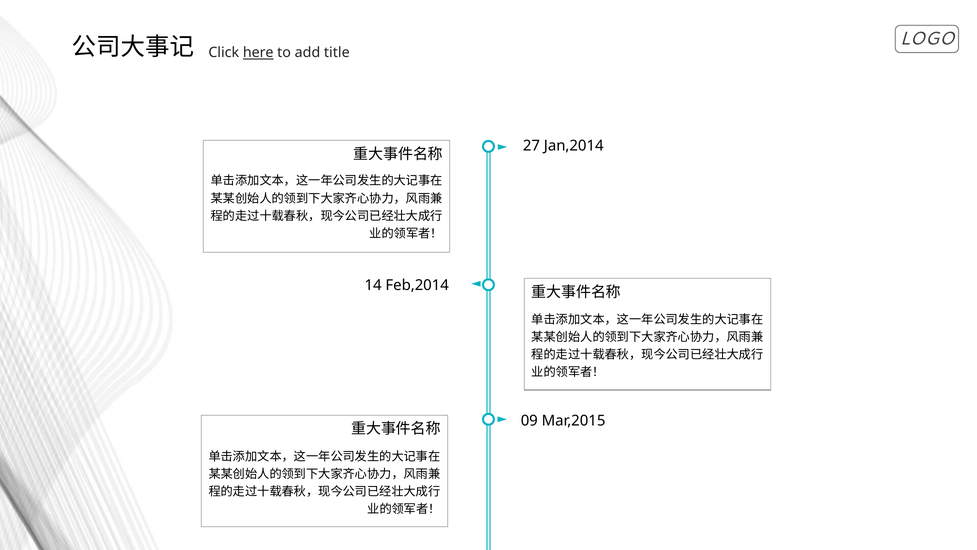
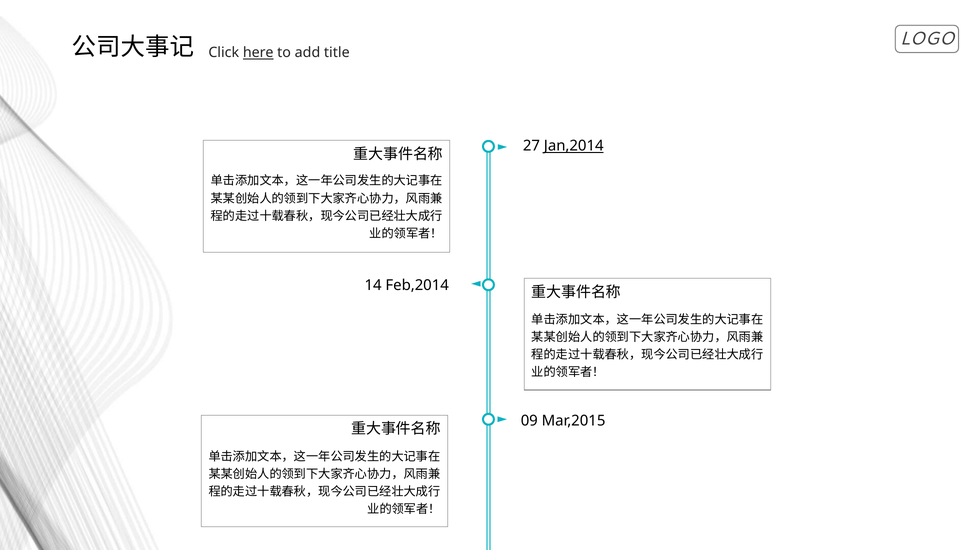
Jan,2014 underline: none -> present
